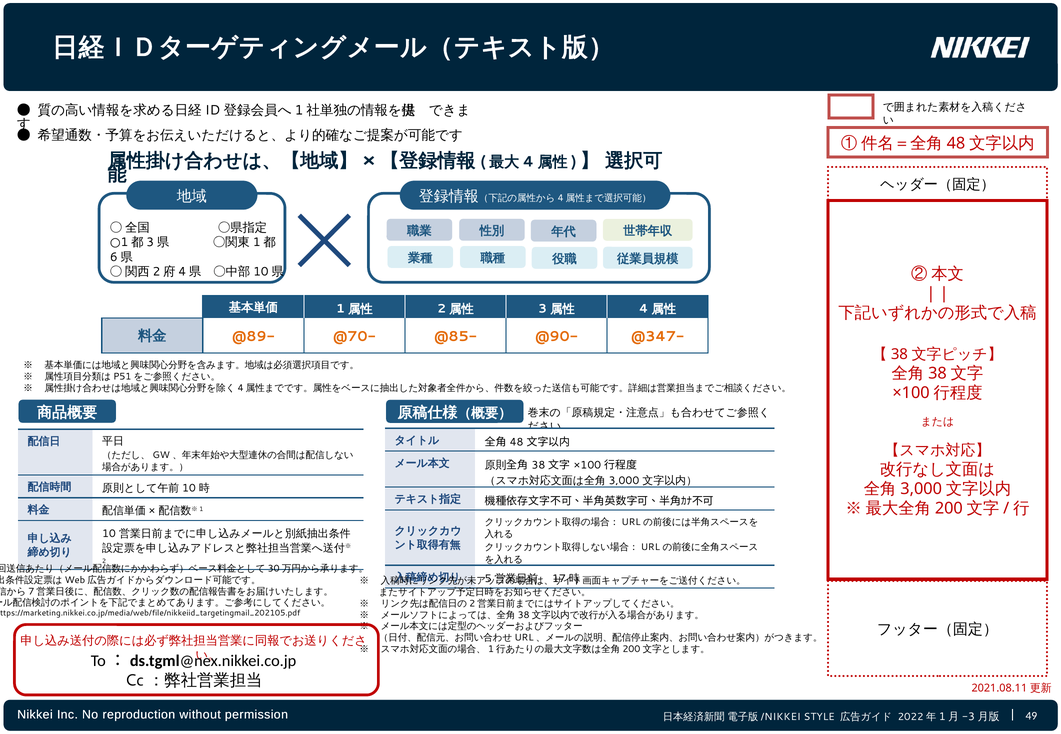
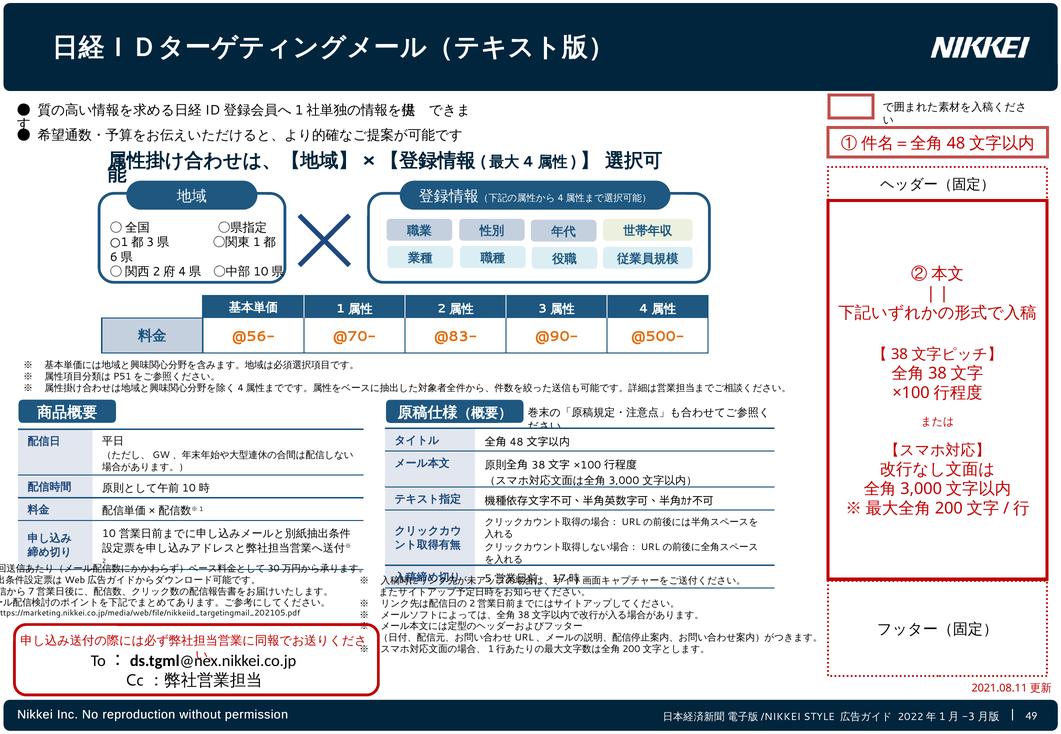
@89-: @89- -> @56-
@85-: @85- -> @83-
@347-: @347- -> @500-
